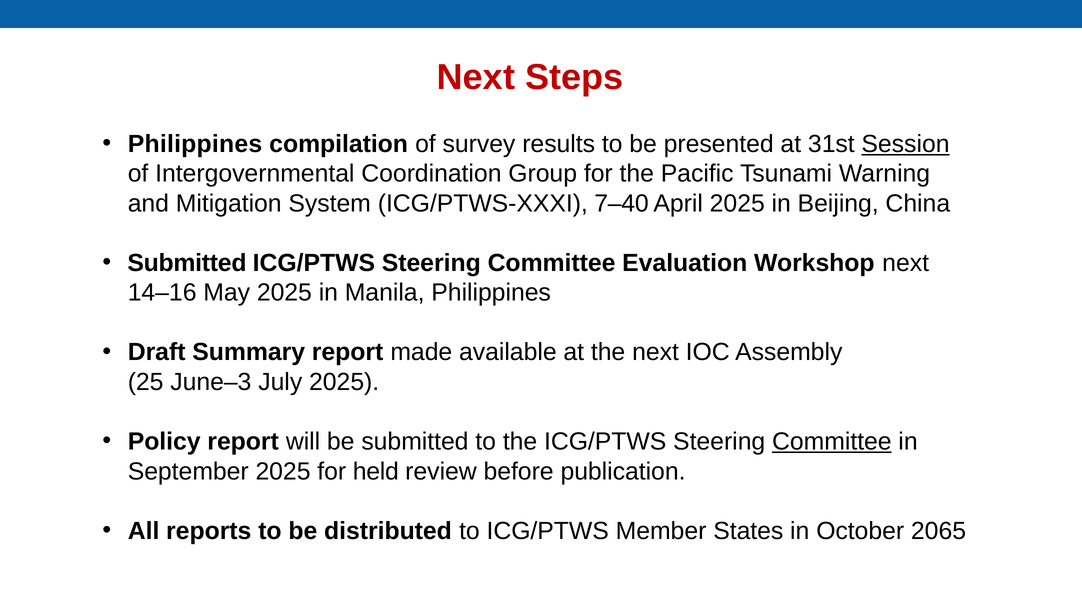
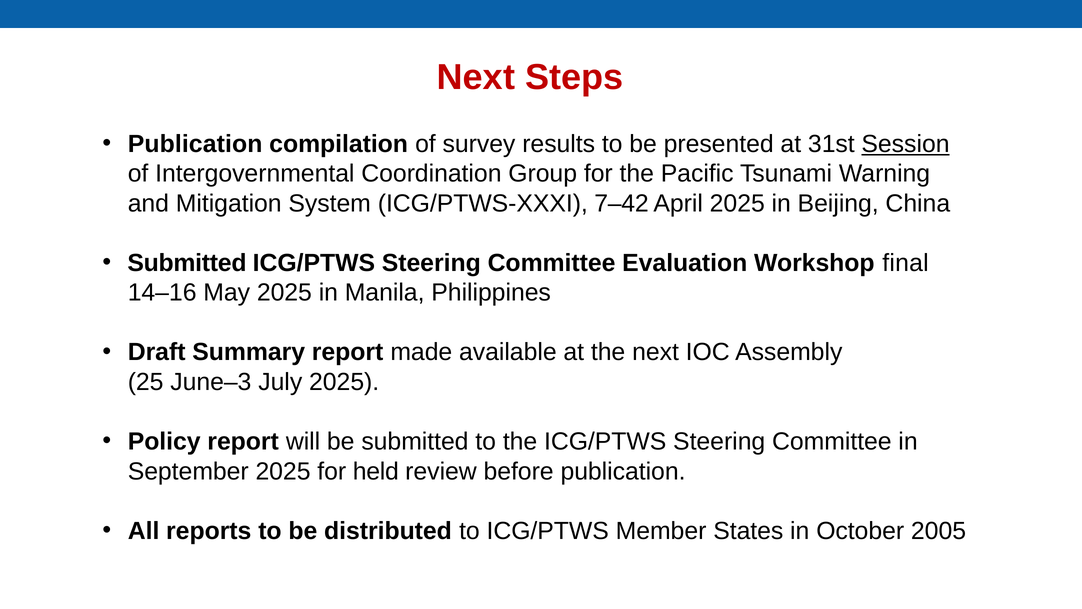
Philippines at (195, 144): Philippines -> Publication
7–40: 7–40 -> 7–42
Workshop next: next -> final
Committee at (832, 441) underline: present -> none
2065: 2065 -> 2005
